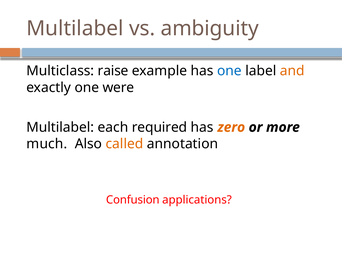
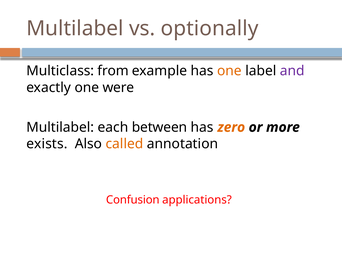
ambiguity: ambiguity -> optionally
raise: raise -> from
one at (229, 71) colour: blue -> orange
and colour: orange -> purple
required: required -> between
much: much -> exists
